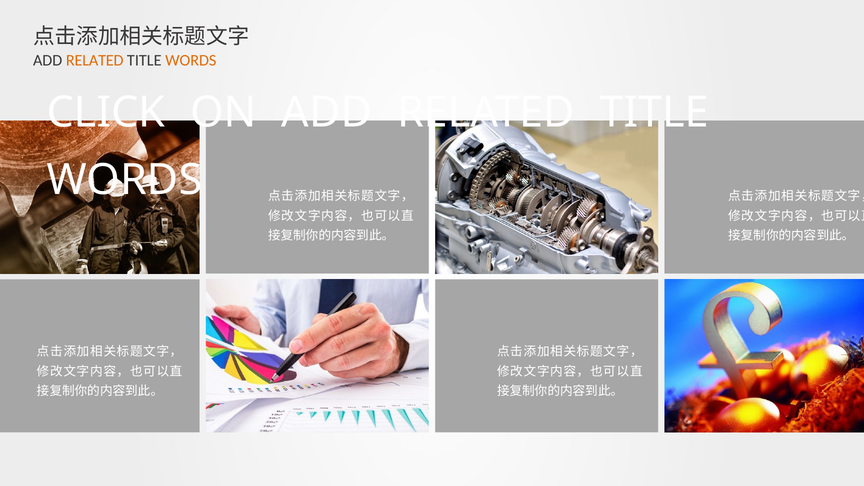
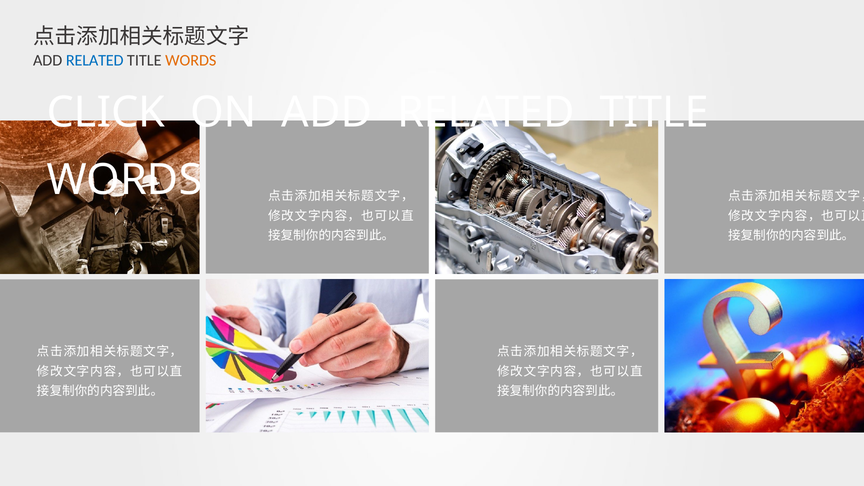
RELATED at (95, 61) colour: orange -> blue
